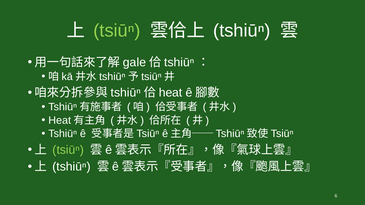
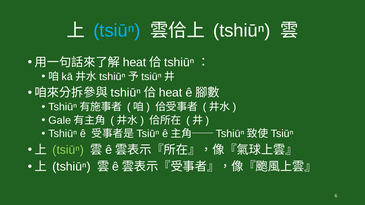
tsiūⁿ at (117, 31) colour: light green -> light blue
gale at (134, 63): gale -> heat
Heat at (60, 121): Heat -> Gale
